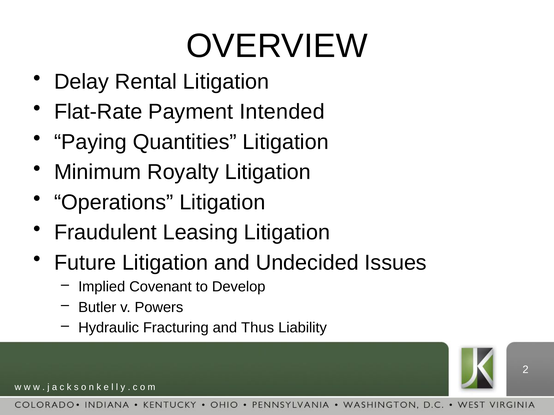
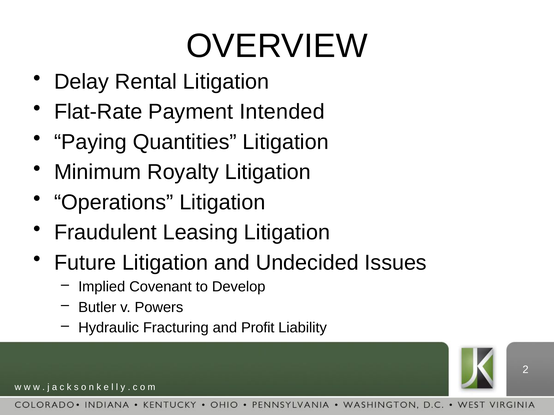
Thus: Thus -> Profit
